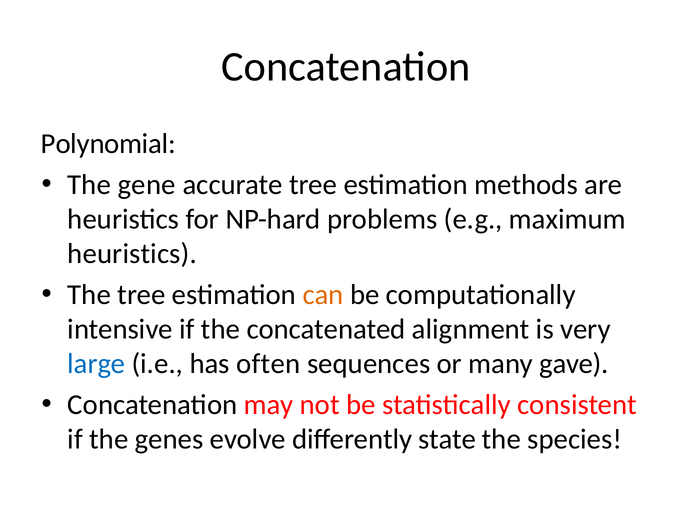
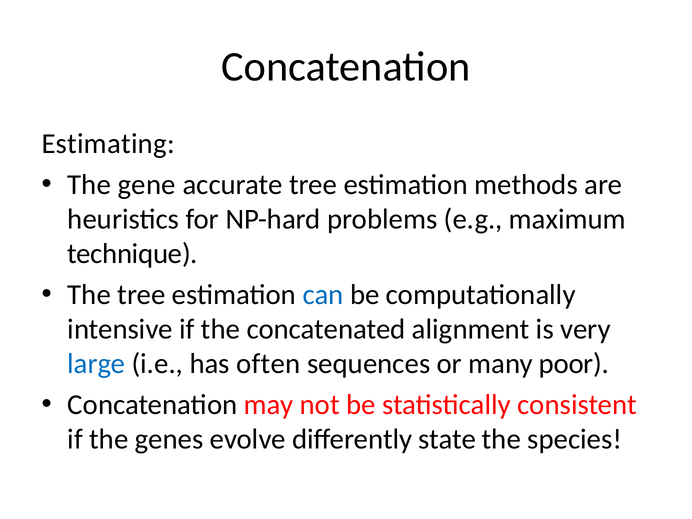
Polynomial: Polynomial -> Estimating
heuristics at (132, 254): heuristics -> technique
can colour: orange -> blue
gave: gave -> poor
